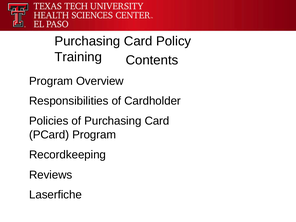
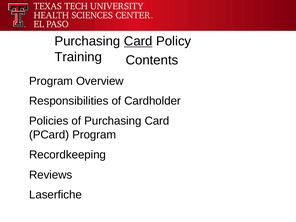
Card at (138, 41) underline: none -> present
